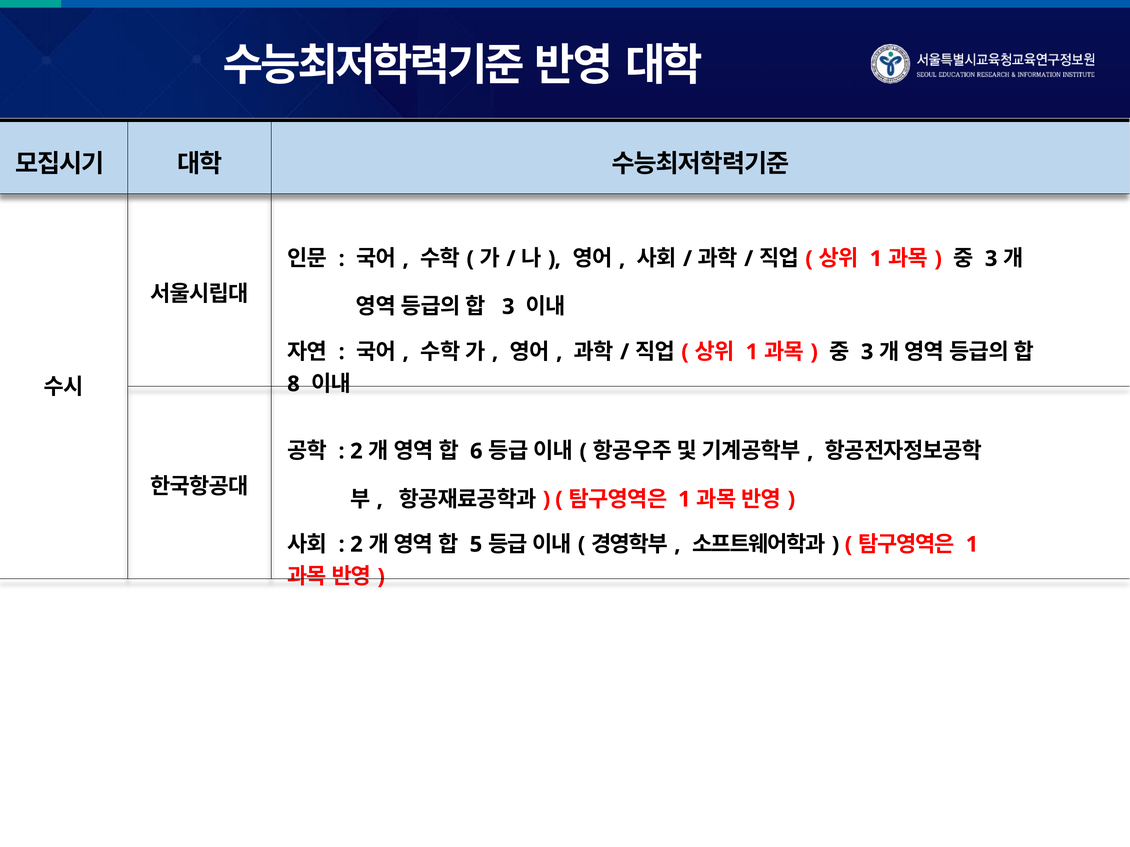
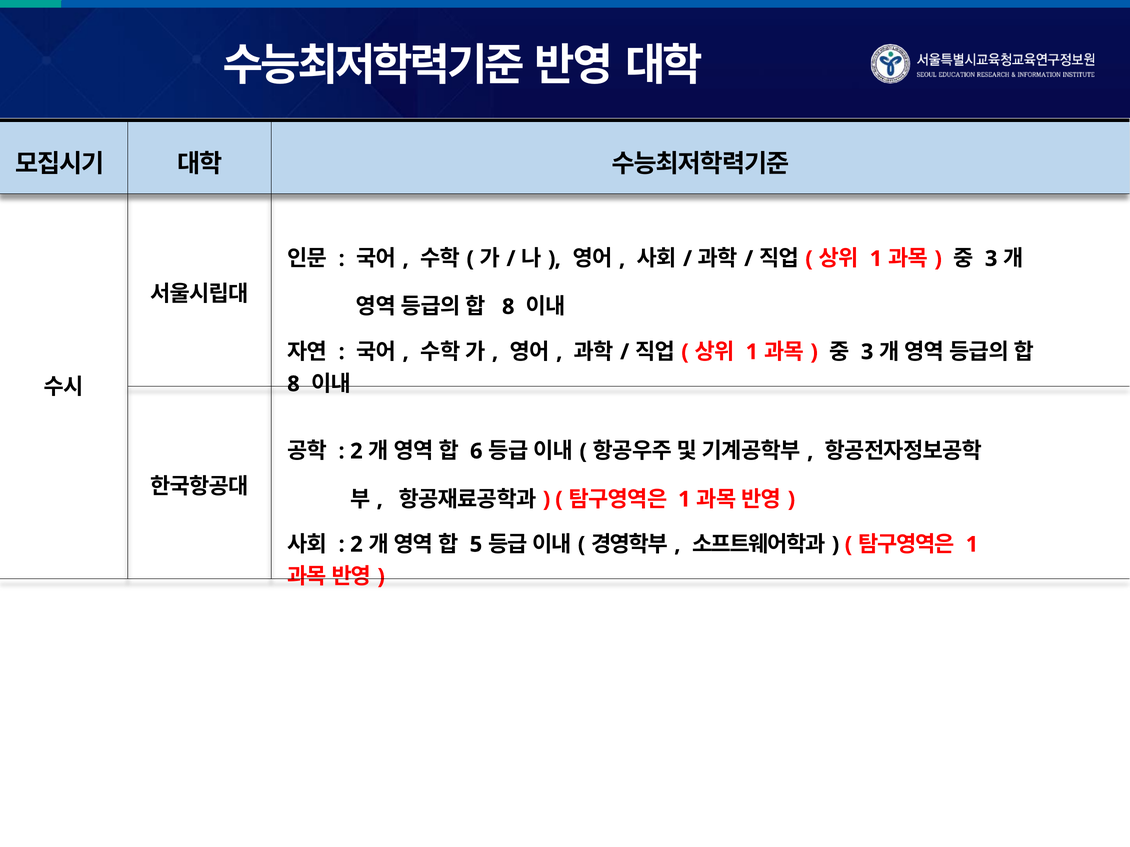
3 at (508, 307): 3 -> 8
